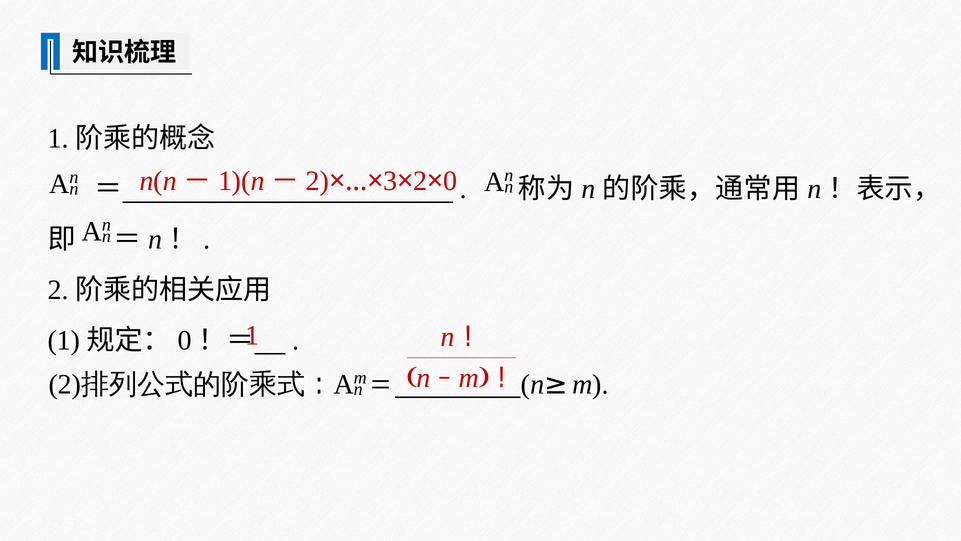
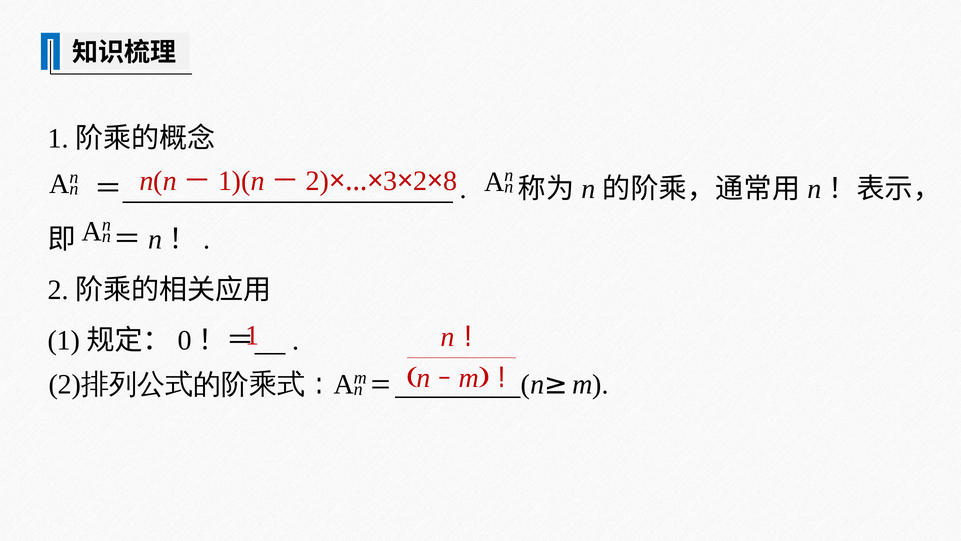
0 at (450, 181): 0 -> 8
